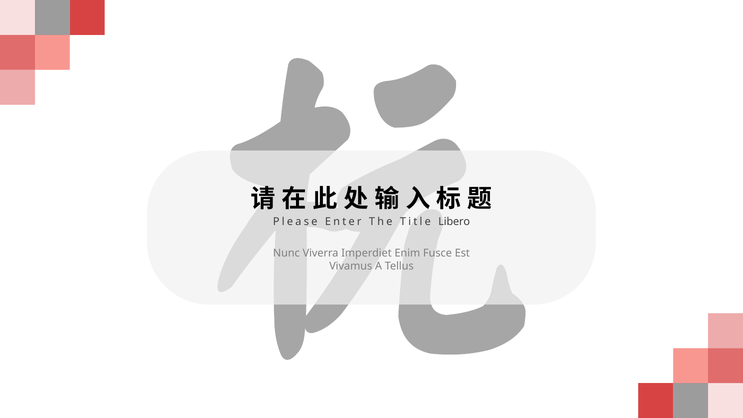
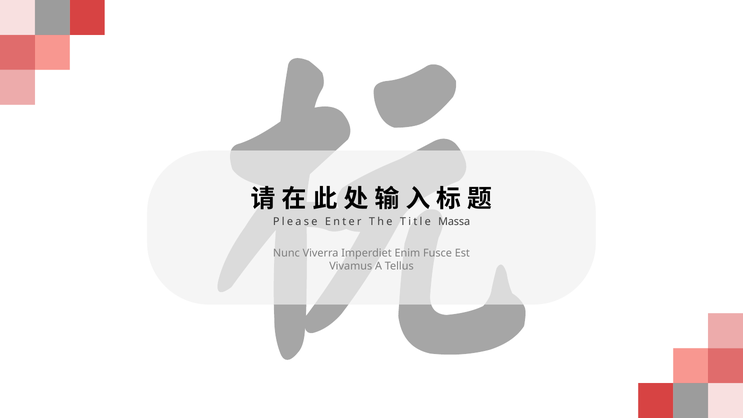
Libero: Libero -> Massa
